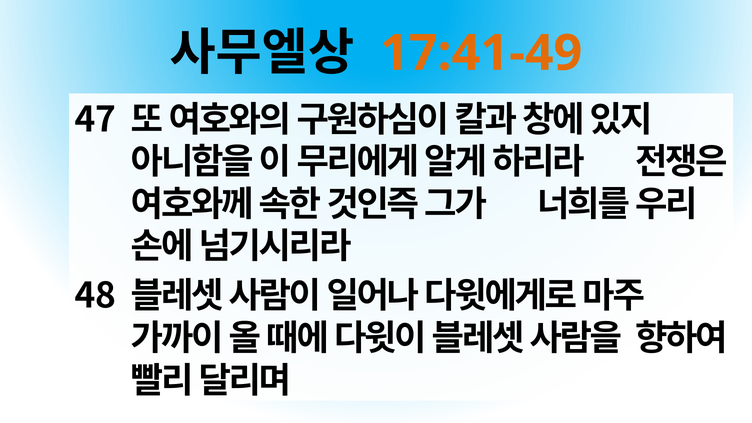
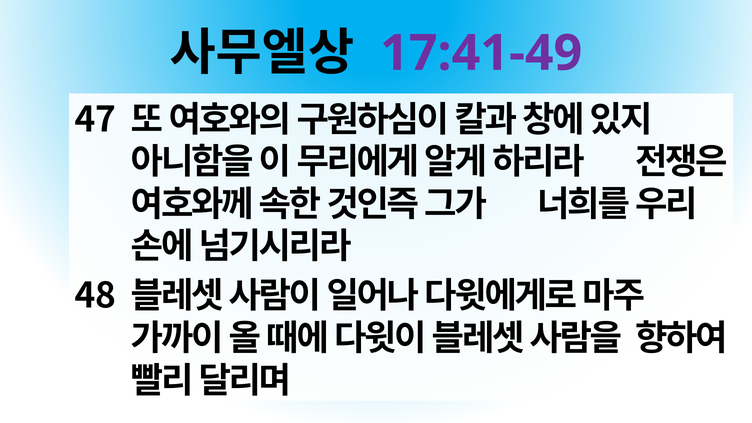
17:41-49 colour: orange -> purple
